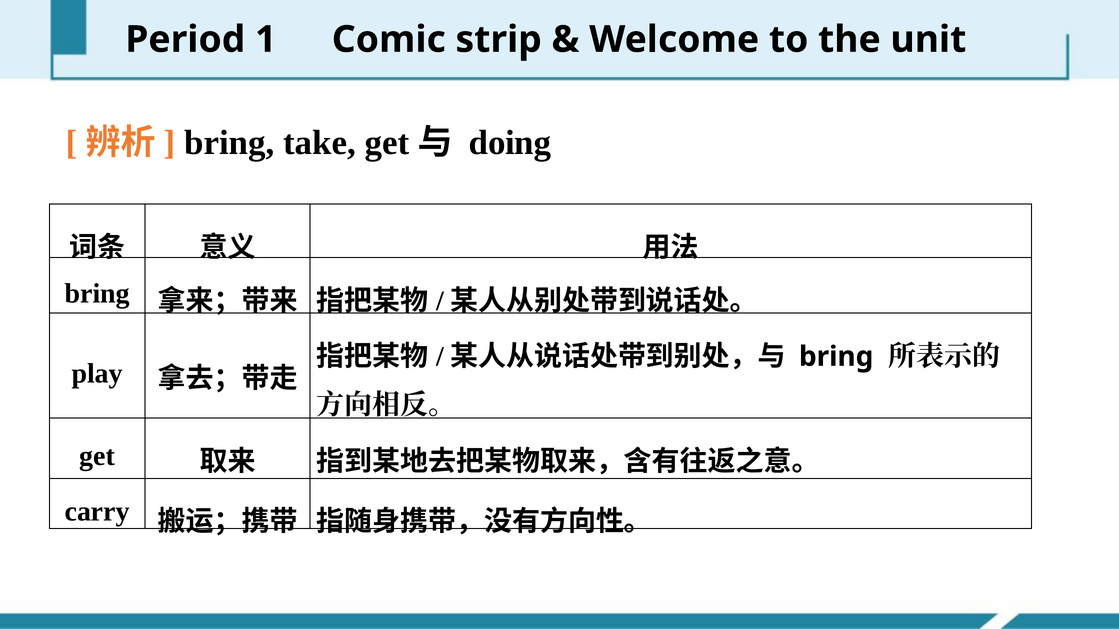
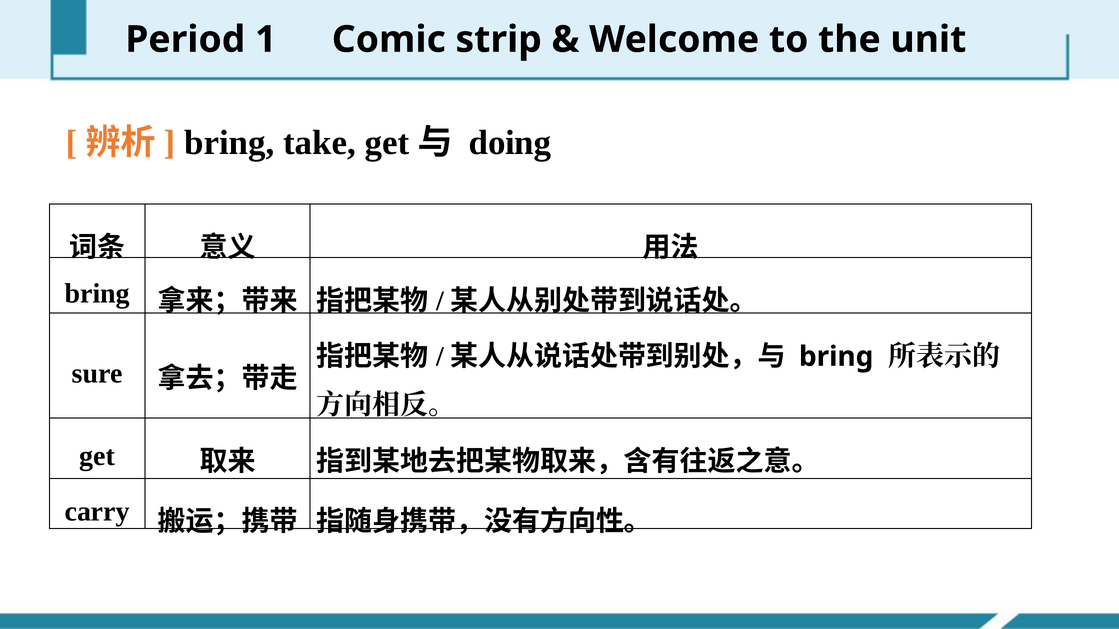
play: play -> sure
